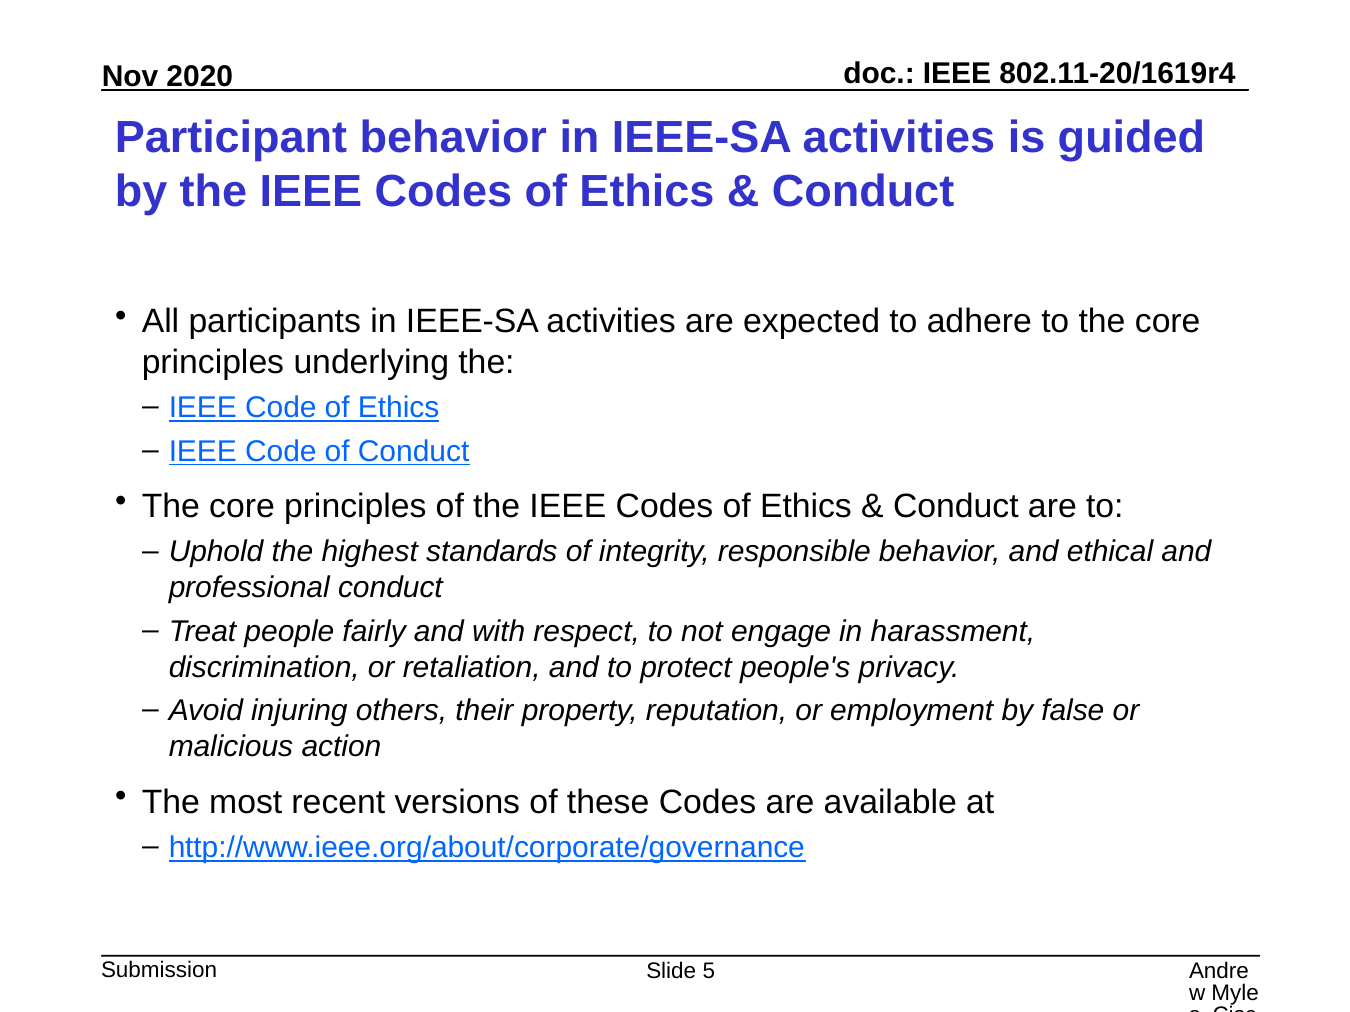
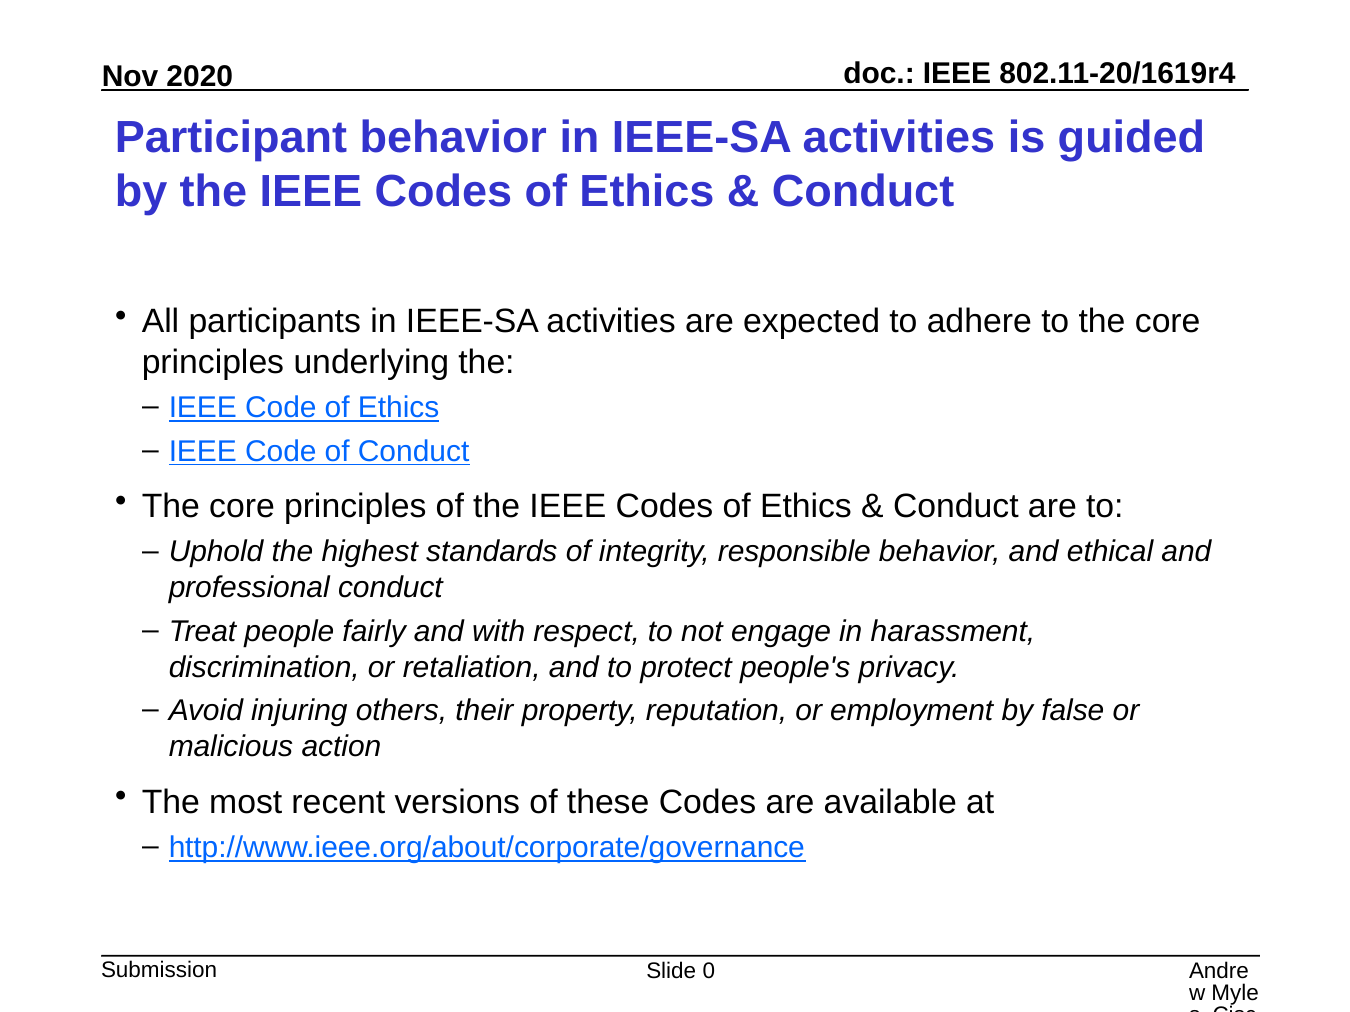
5: 5 -> 0
